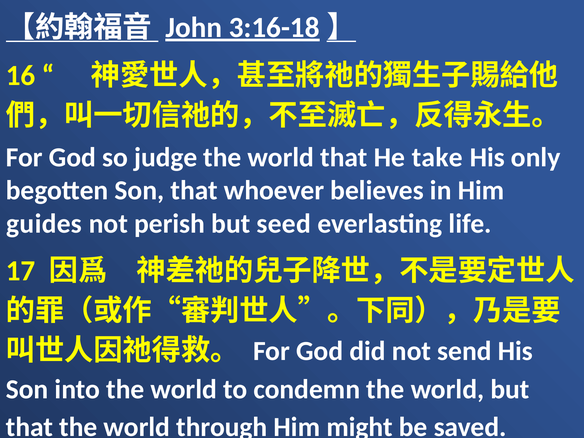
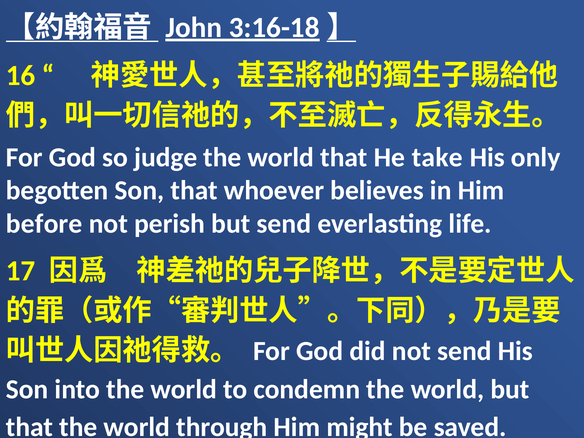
guides: guides -> before
but seed: seed -> send
